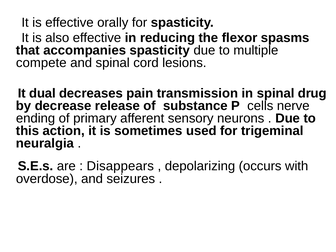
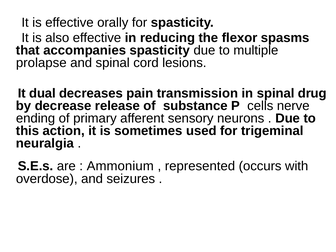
compete: compete -> prolapse
Disappears: Disappears -> Ammonium
depolarizing: depolarizing -> represented
